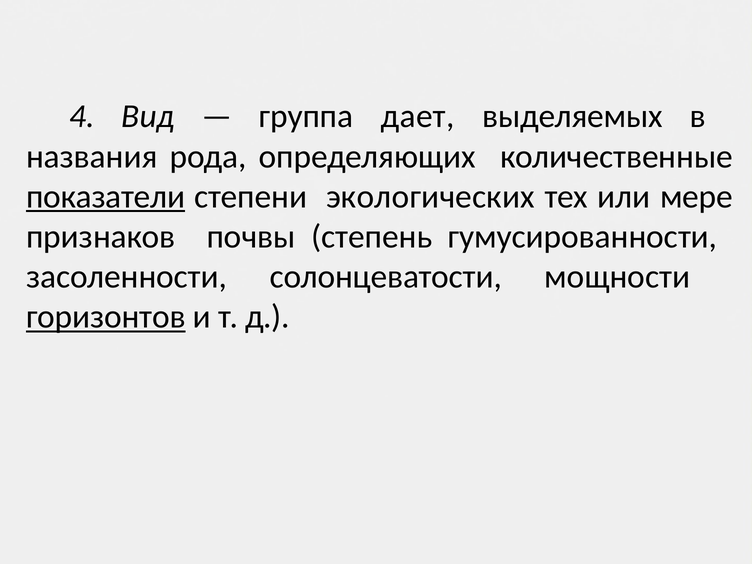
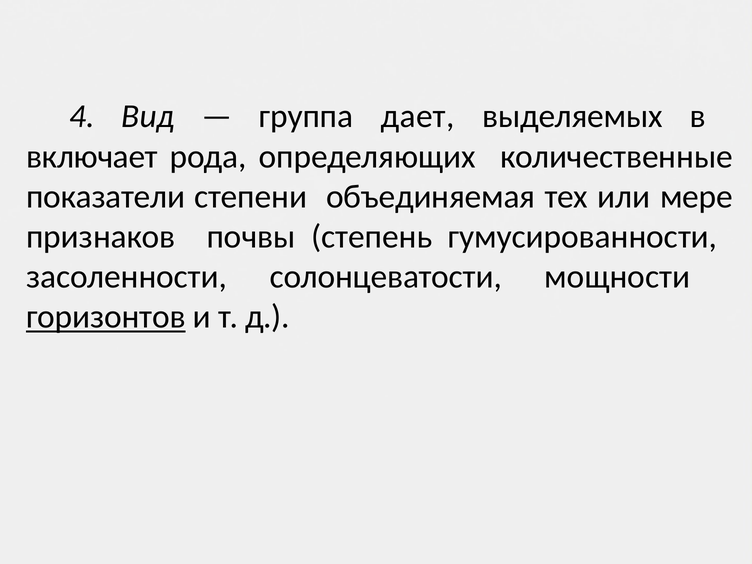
названия: названия -> включает
показатели underline: present -> none
экологических: экологических -> объединяемая
